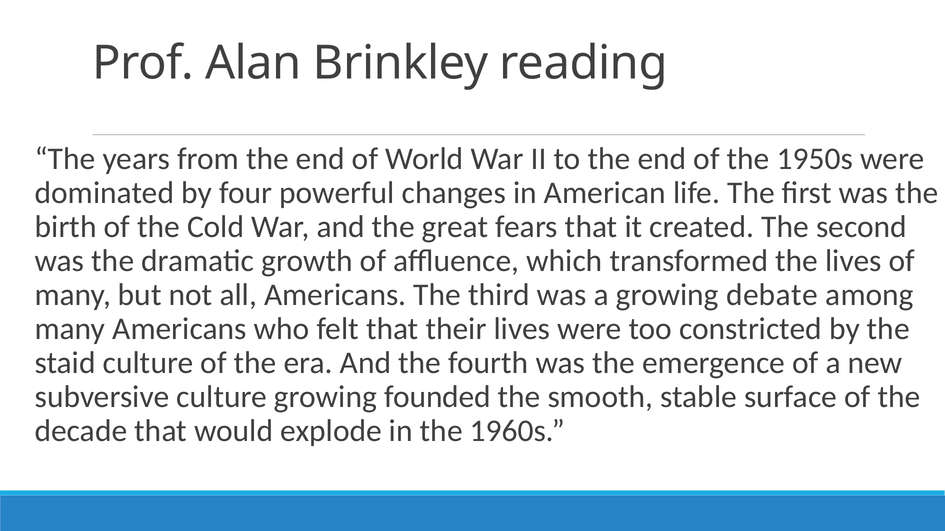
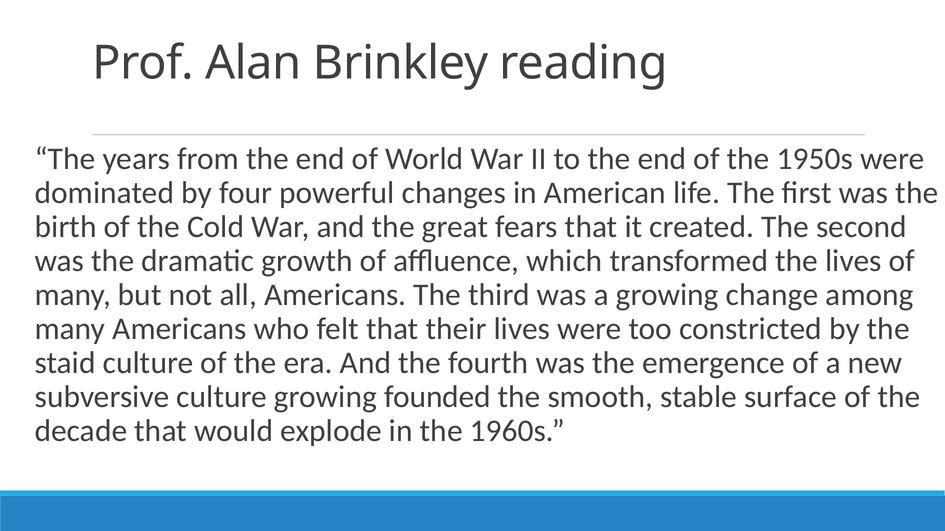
debate: debate -> change
